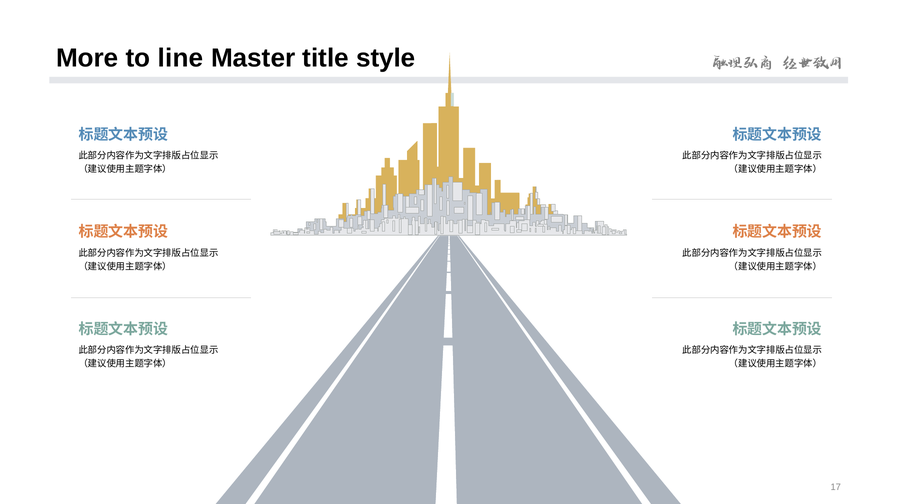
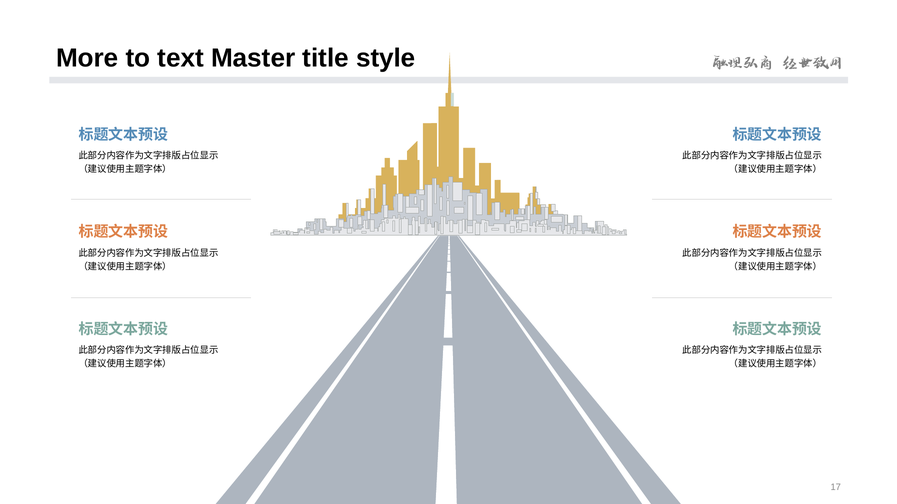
line: line -> text
